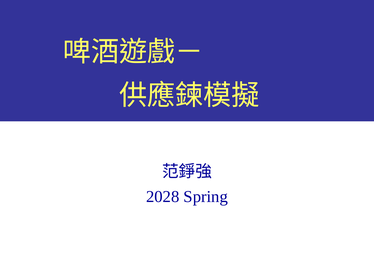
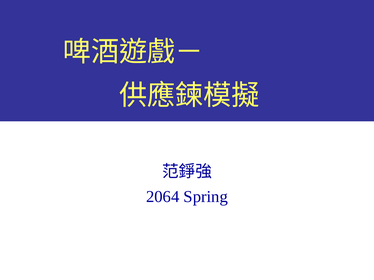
2028: 2028 -> 2064
